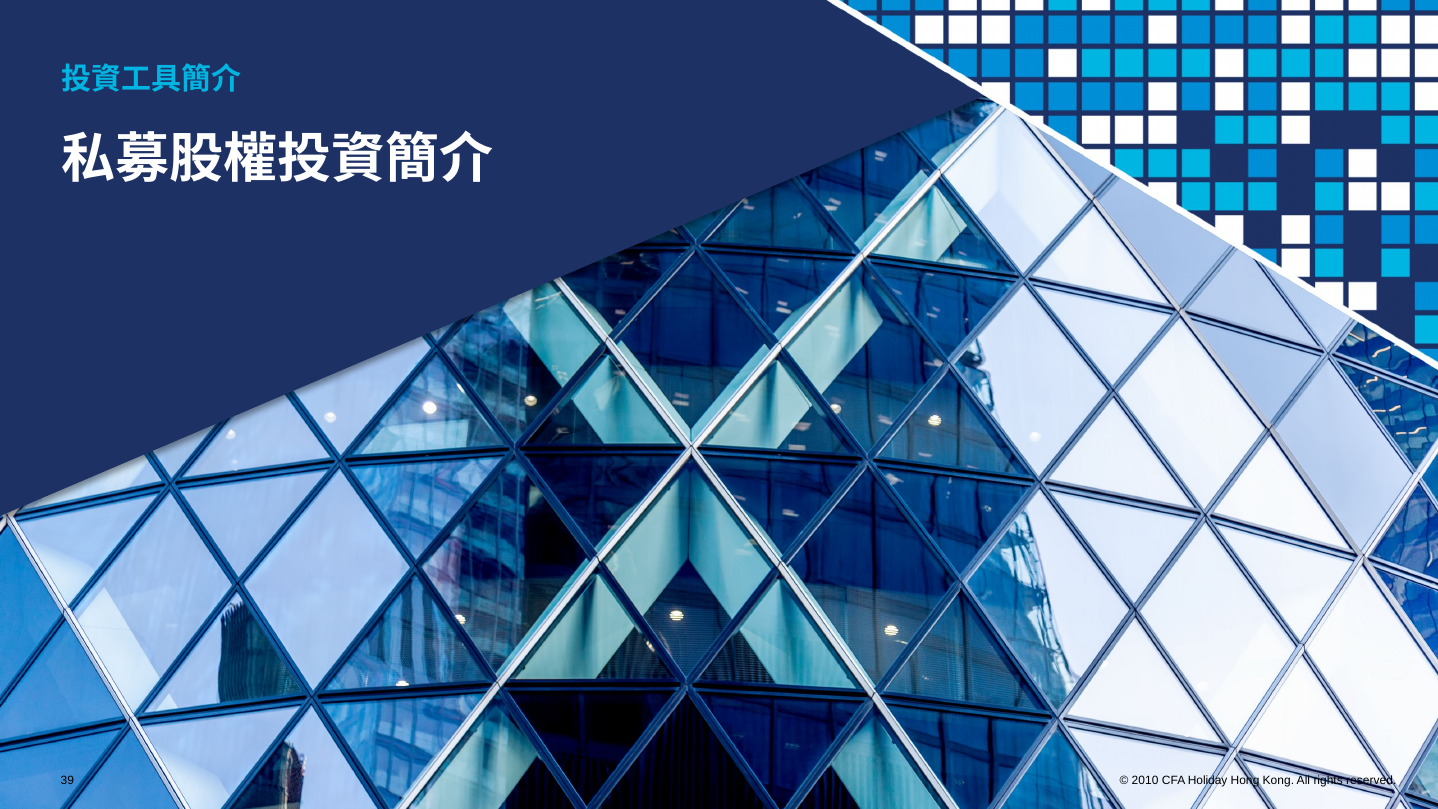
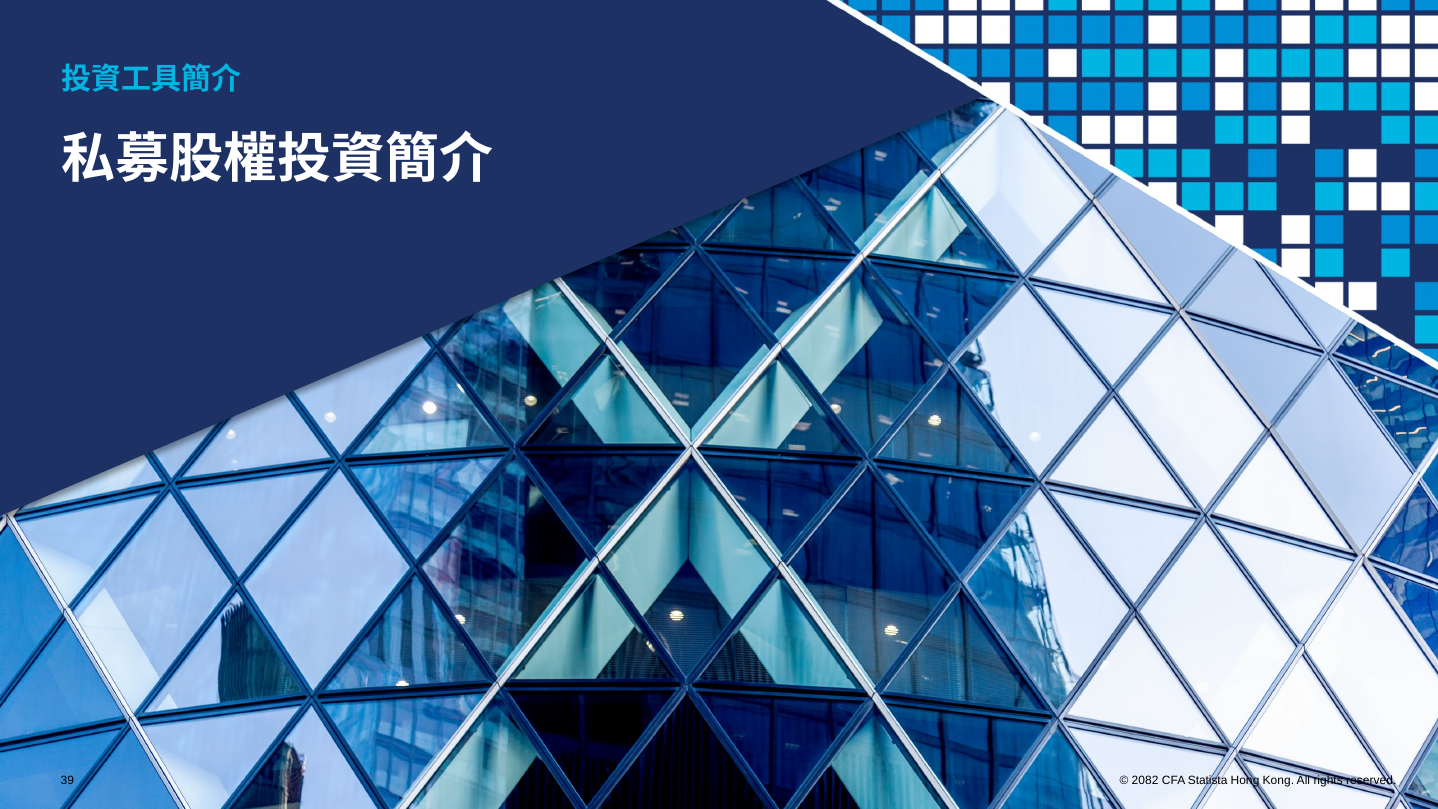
2010: 2010 -> 2082
Holiday: Holiday -> Statista
